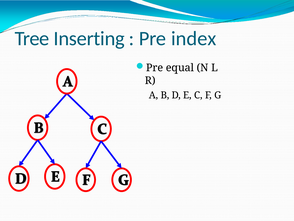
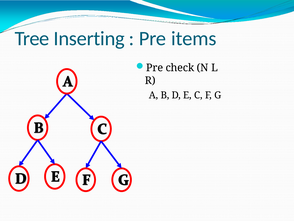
index: index -> items
equal: equal -> check
